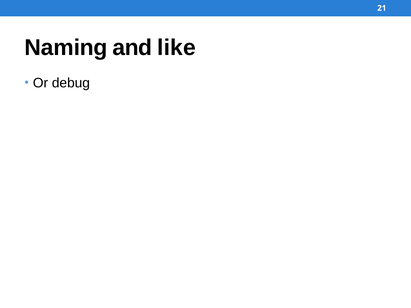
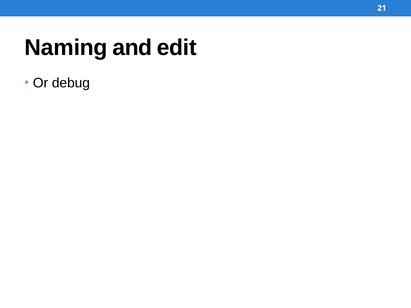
like: like -> edit
